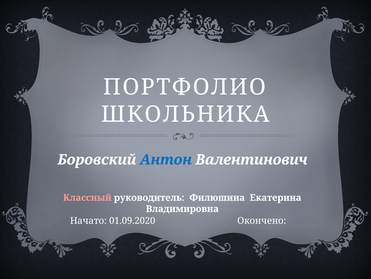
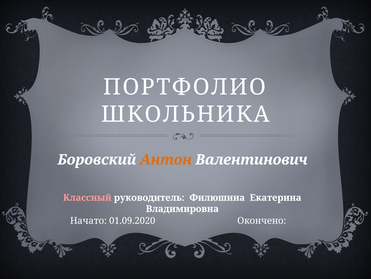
Антон colour: blue -> orange
